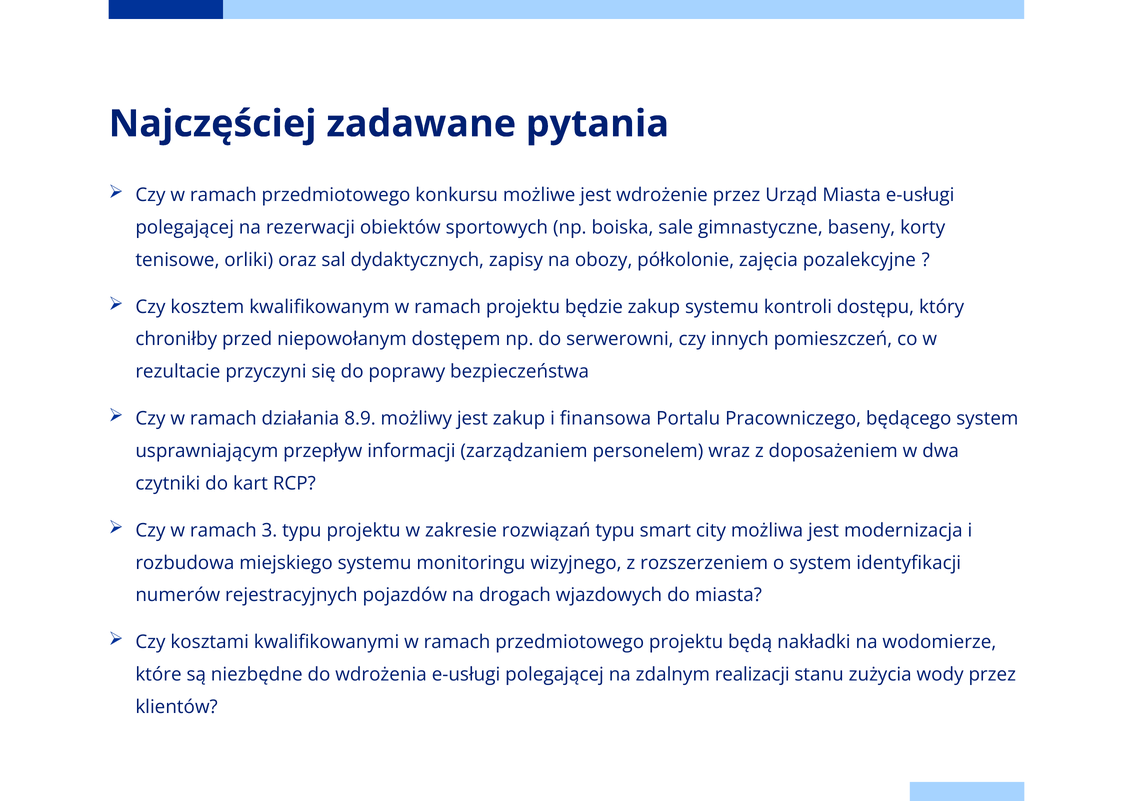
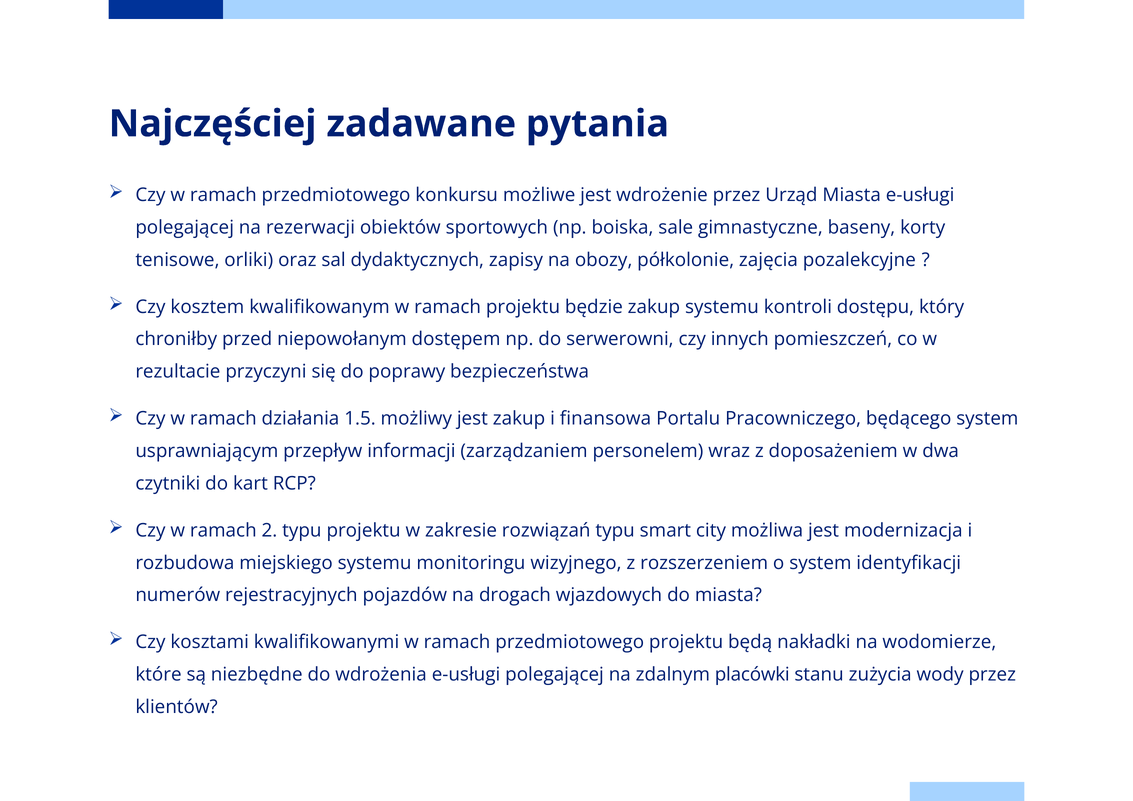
8.9: 8.9 -> 1.5
3: 3 -> 2
realizacji: realizacji -> placówki
